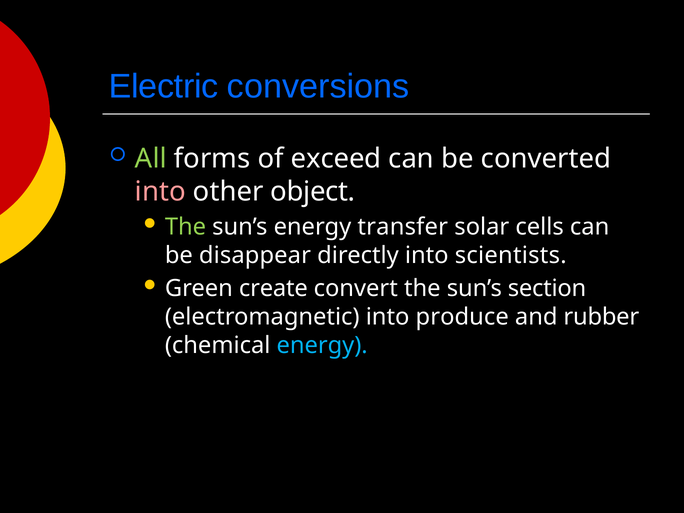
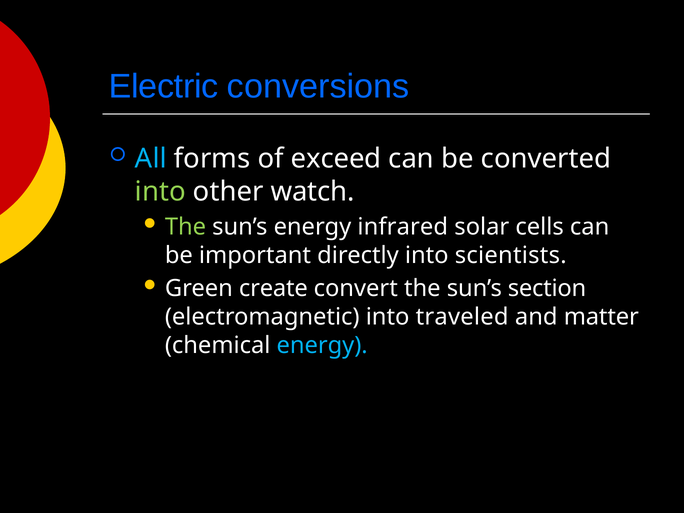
All colour: light green -> light blue
into at (160, 192) colour: pink -> light green
object: object -> watch
transfer: transfer -> infrared
disappear: disappear -> important
produce: produce -> traveled
rubber: rubber -> matter
